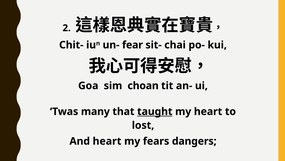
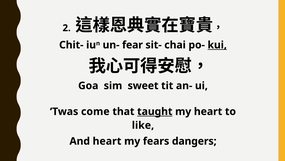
kui underline: none -> present
choan: choan -> sweet
many: many -> come
lost: lost -> like
